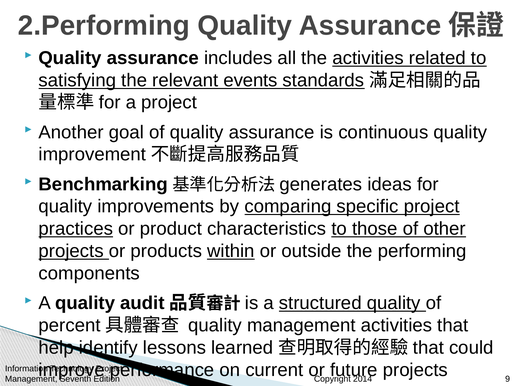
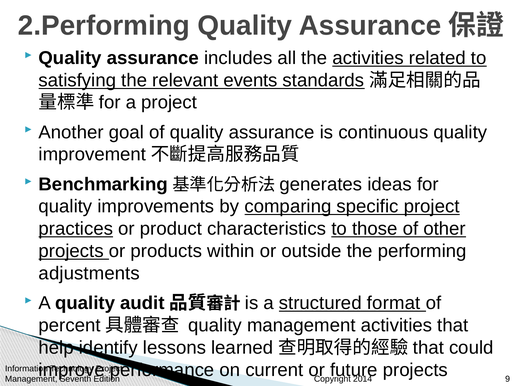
within underline: present -> none
components: components -> adjustments
structured quality: quality -> format
